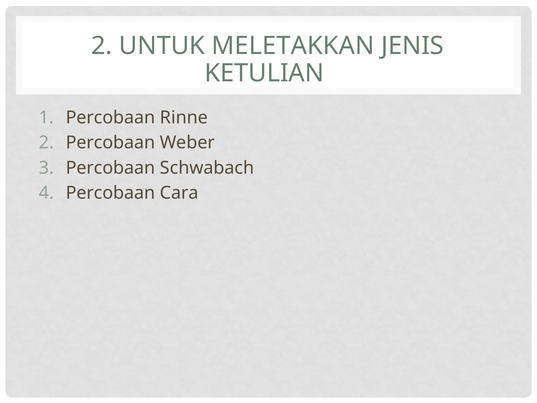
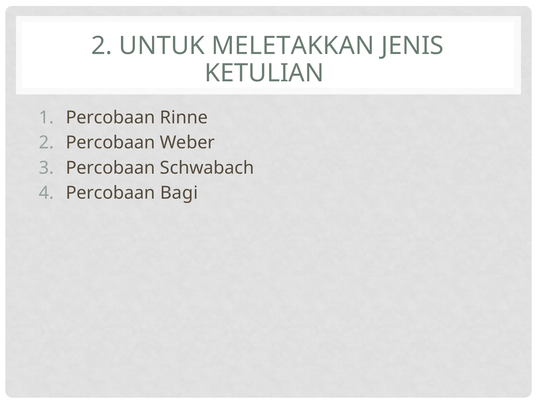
Cara: Cara -> Bagi
